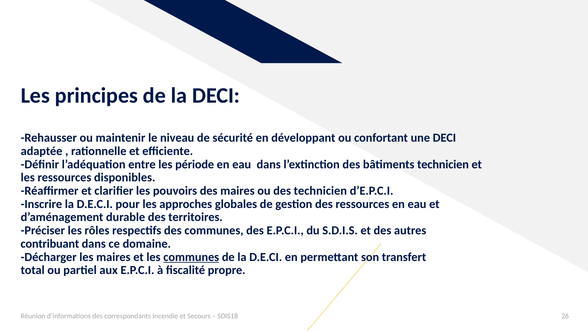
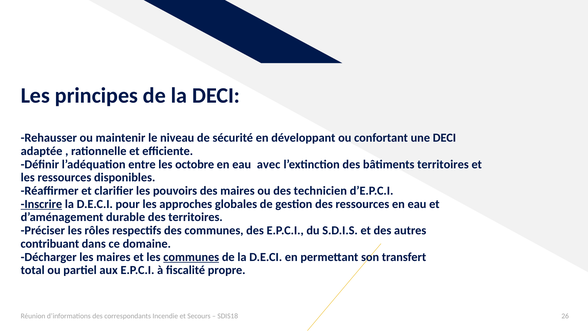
période: période -> octobre
eau dans: dans -> avec
bâtiments technicien: technicien -> territoires
Inscrire underline: none -> present
